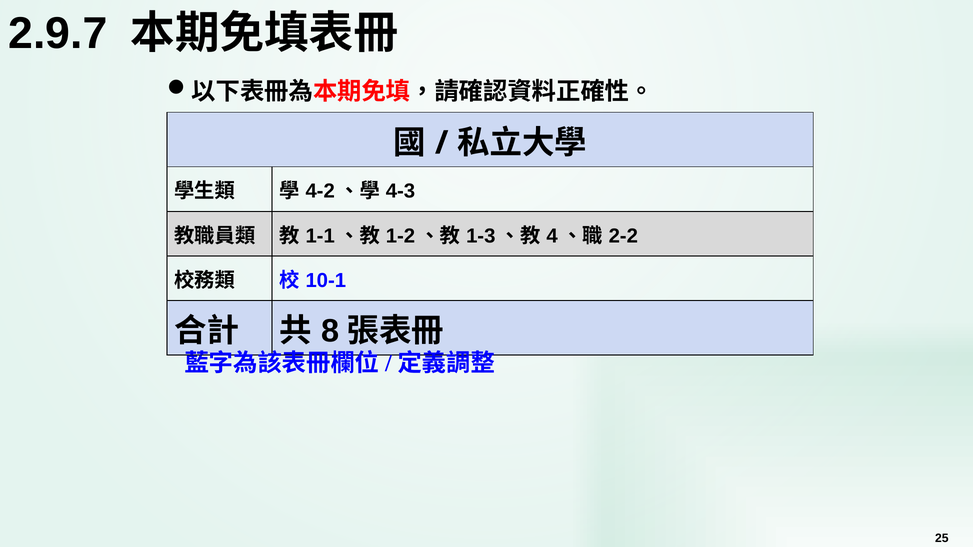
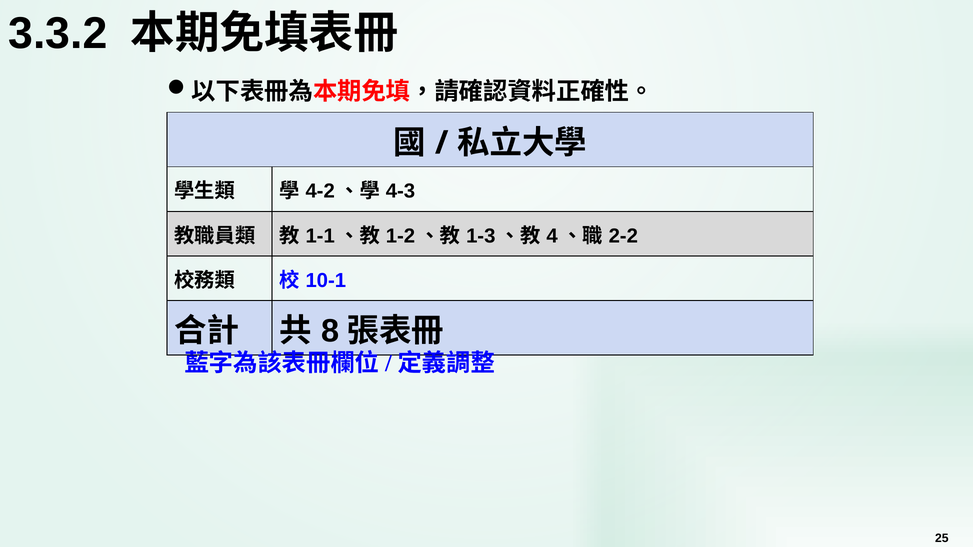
2.9.7: 2.9.7 -> 3.3.2
